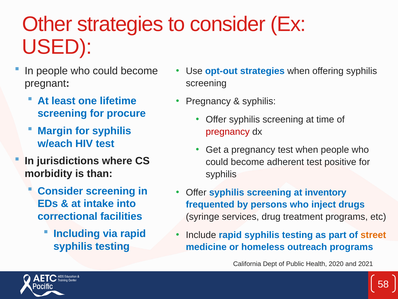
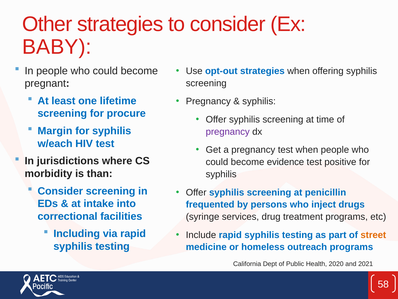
USED: USED -> BABY
pregnancy at (228, 131) colour: red -> purple
adherent: adherent -> evidence
inventory: inventory -> penicillin
